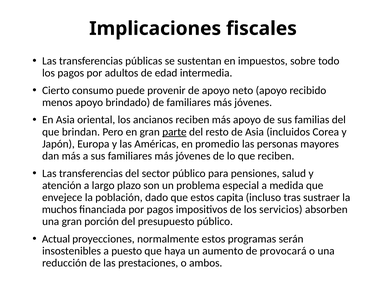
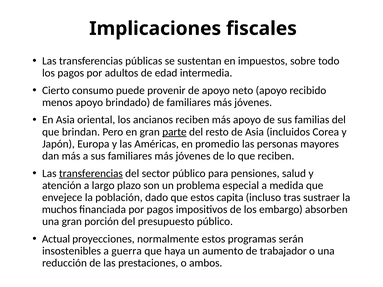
transferencias at (91, 173) underline: none -> present
servicios: servicios -> embargo
puesto: puesto -> guerra
provocará: provocará -> trabajador
